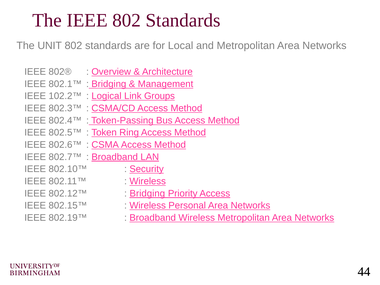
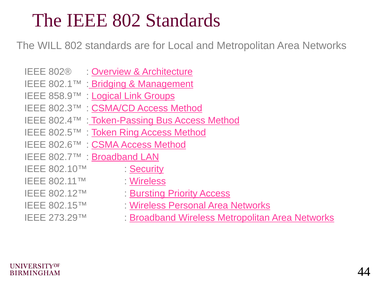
UNIT: UNIT -> WILL
102.2™: 102.2™ -> 858.9™
Bridging at (147, 193): Bridging -> Bursting
802.19™: 802.19™ -> 273.29™
